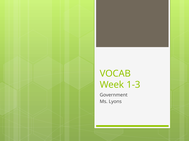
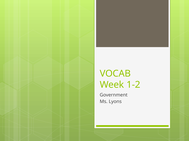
1-3: 1-3 -> 1-2
